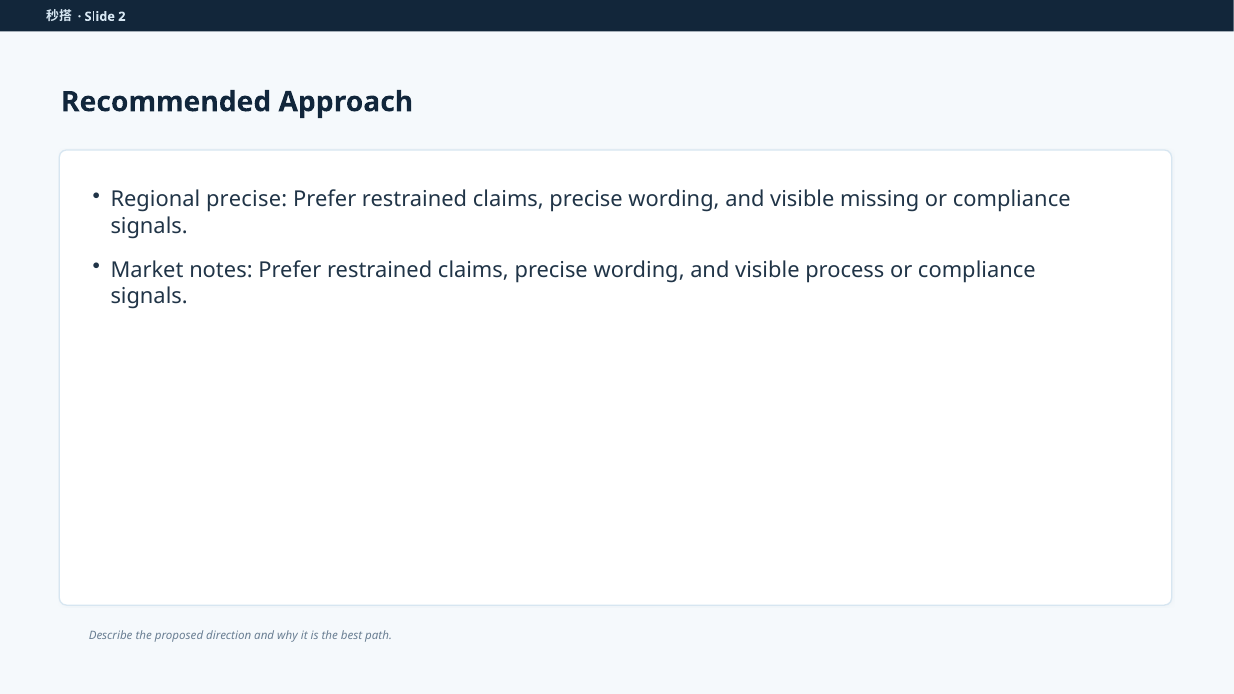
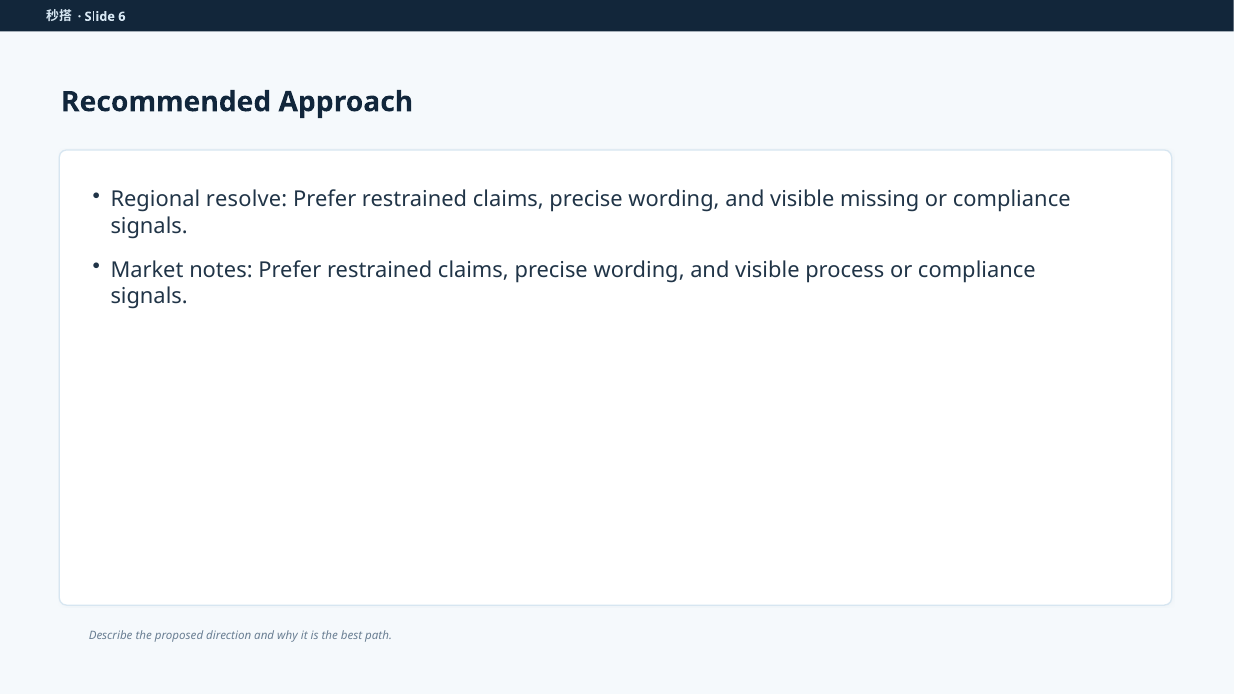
2: 2 -> 6
Regional precise: precise -> resolve
